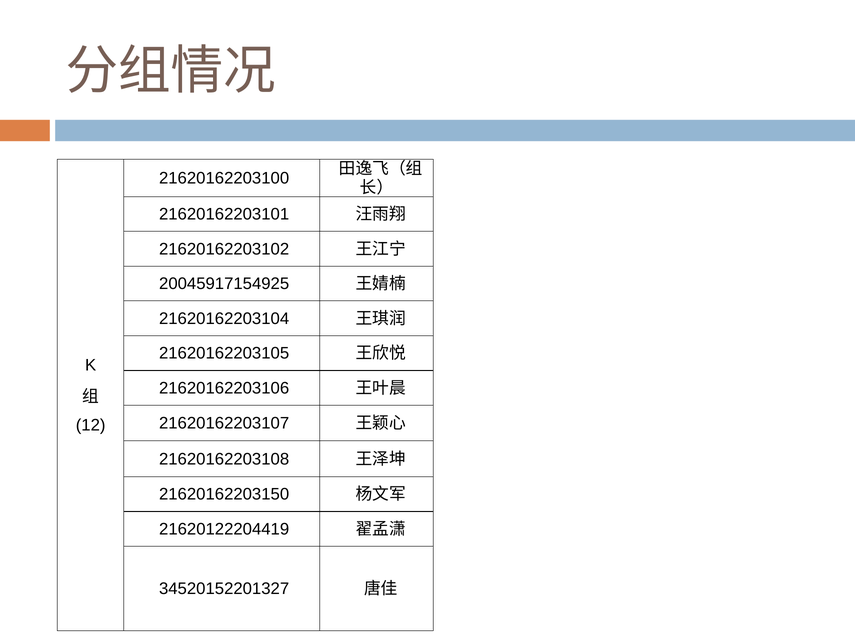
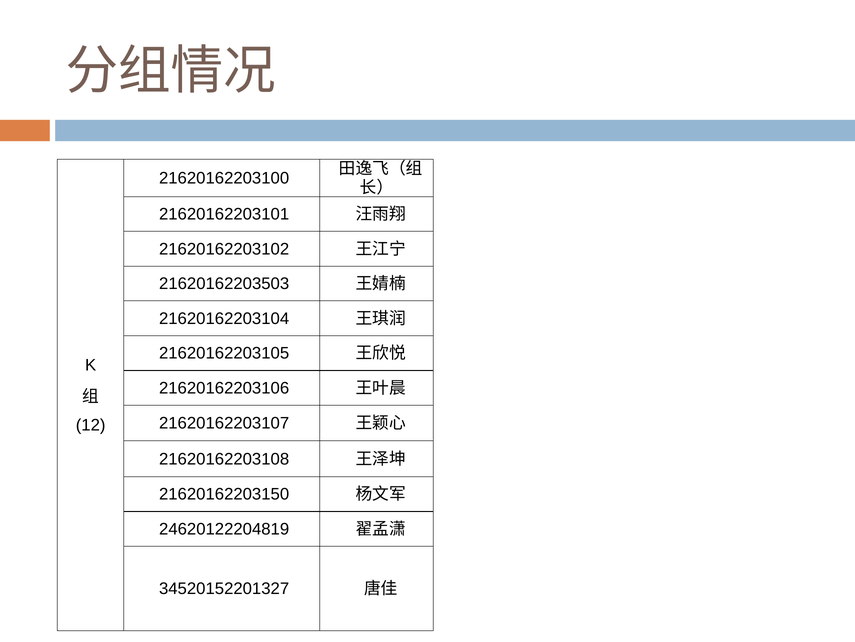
20045917154925: 20045917154925 -> 21620162203503
21620122204419: 21620122204419 -> 24620122204819
